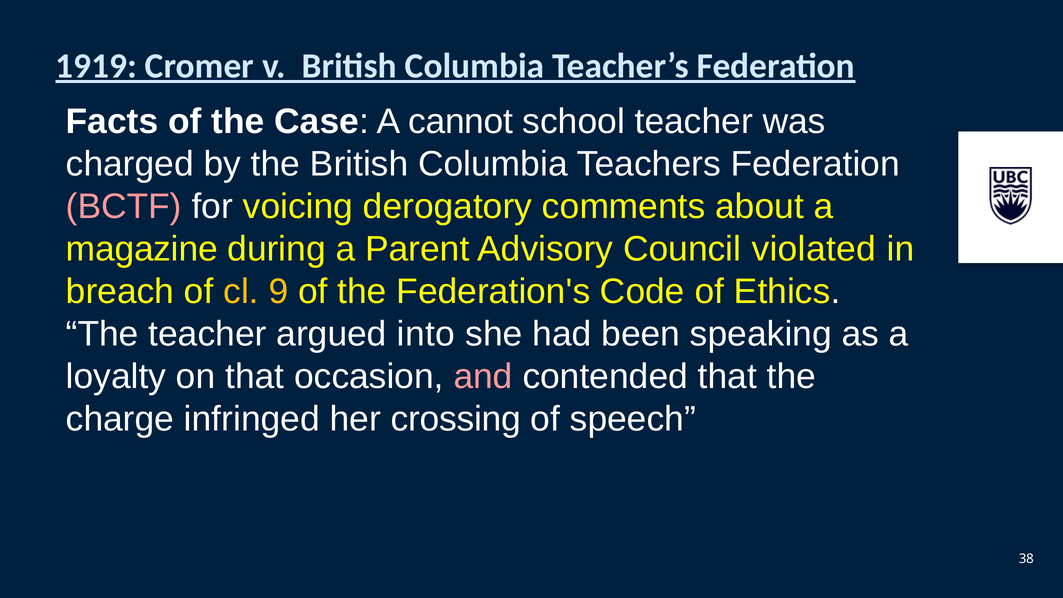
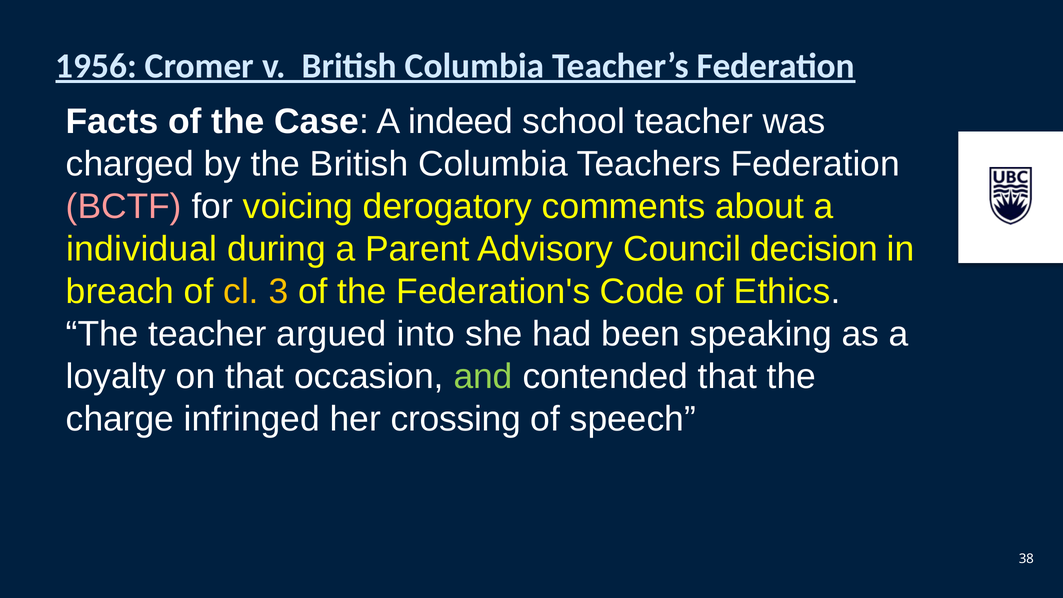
1919: 1919 -> 1956
cannot: cannot -> indeed
magazine: magazine -> individual
violated: violated -> decision
9: 9 -> 3
and colour: pink -> light green
